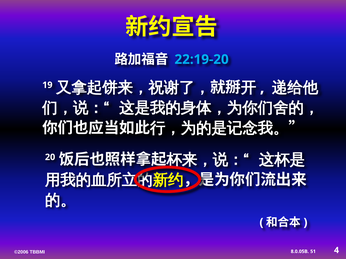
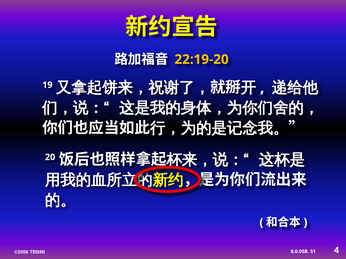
22:19-20 colour: light blue -> yellow
